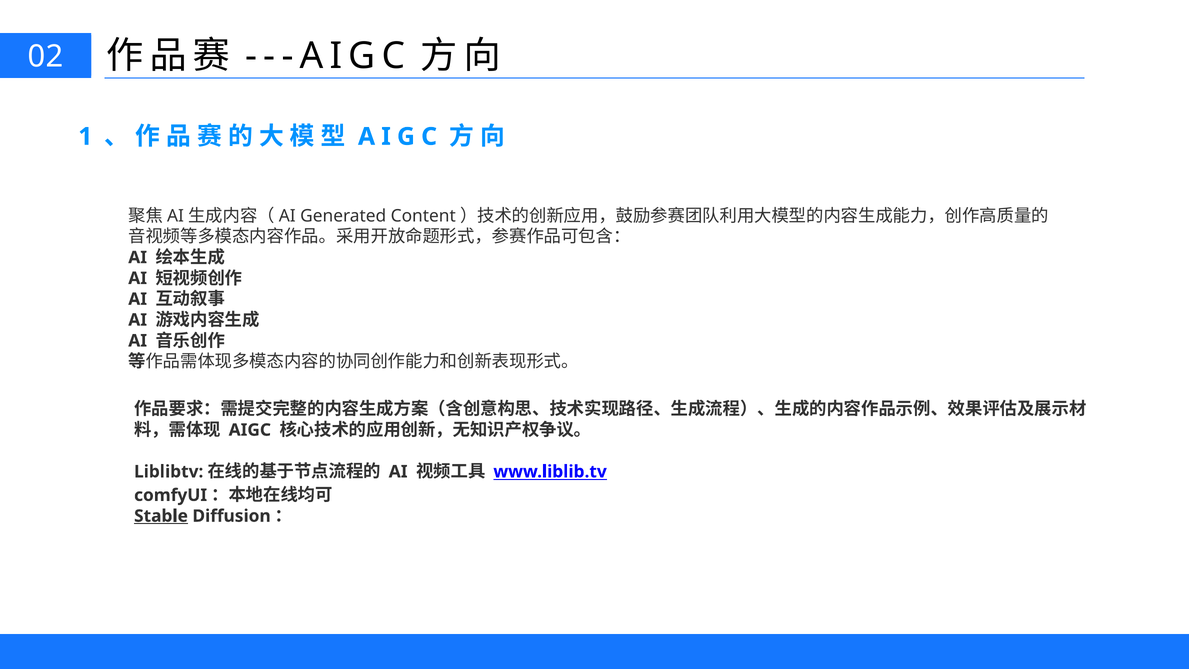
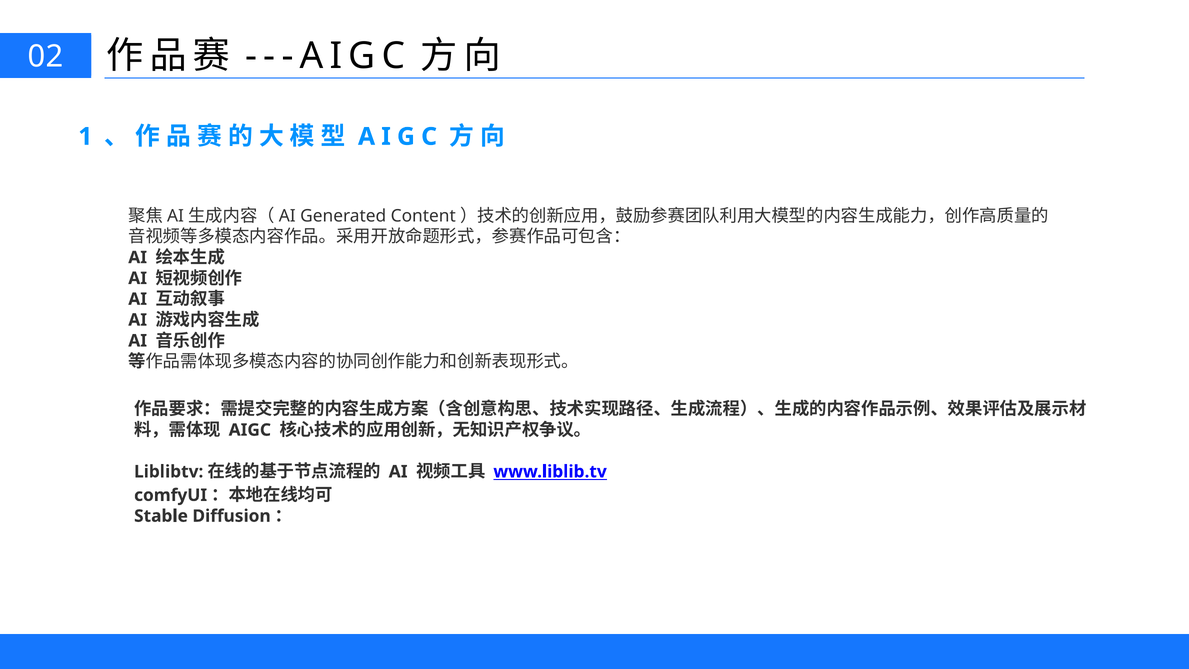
Stable underline: present -> none
